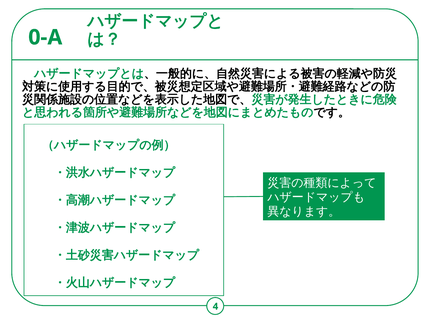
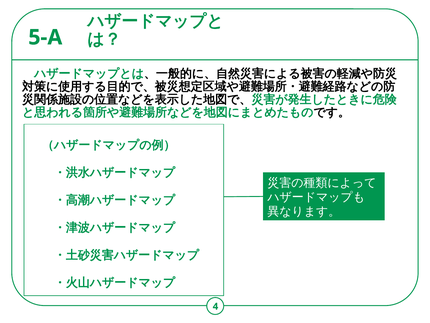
0-A: 0-A -> 5-A
